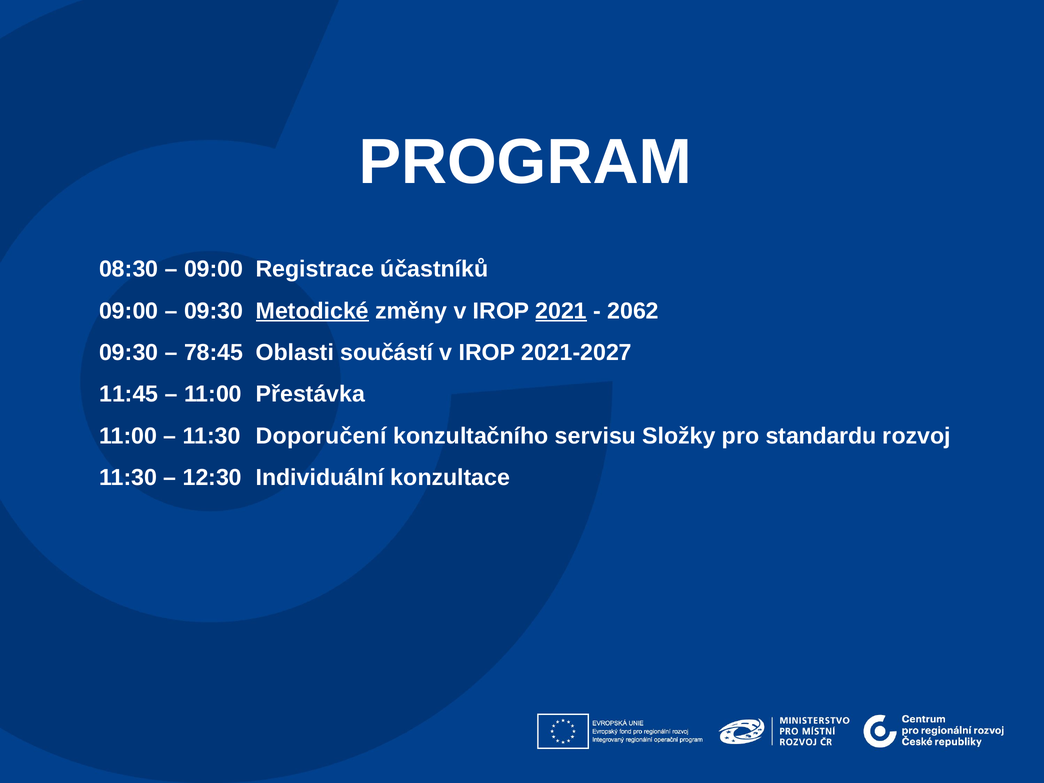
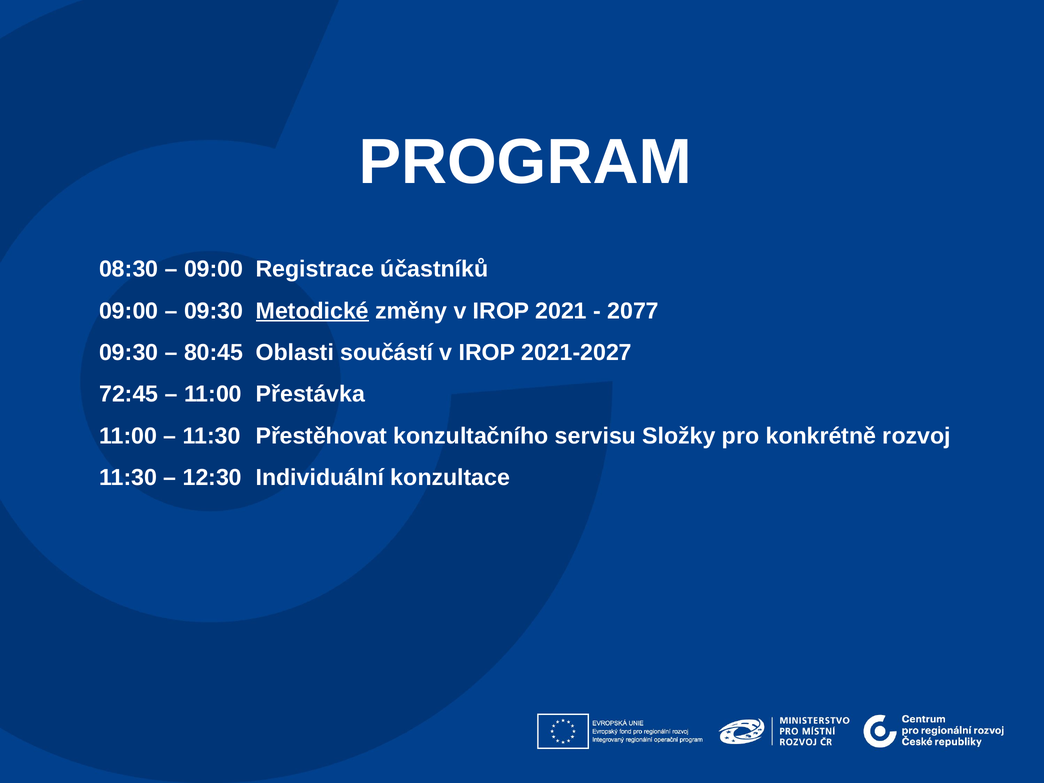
2021 underline: present -> none
2062: 2062 -> 2077
78:45: 78:45 -> 80:45
11:45: 11:45 -> 72:45
Doporučení: Doporučení -> Přestěhovat
standardu: standardu -> konkrétně
